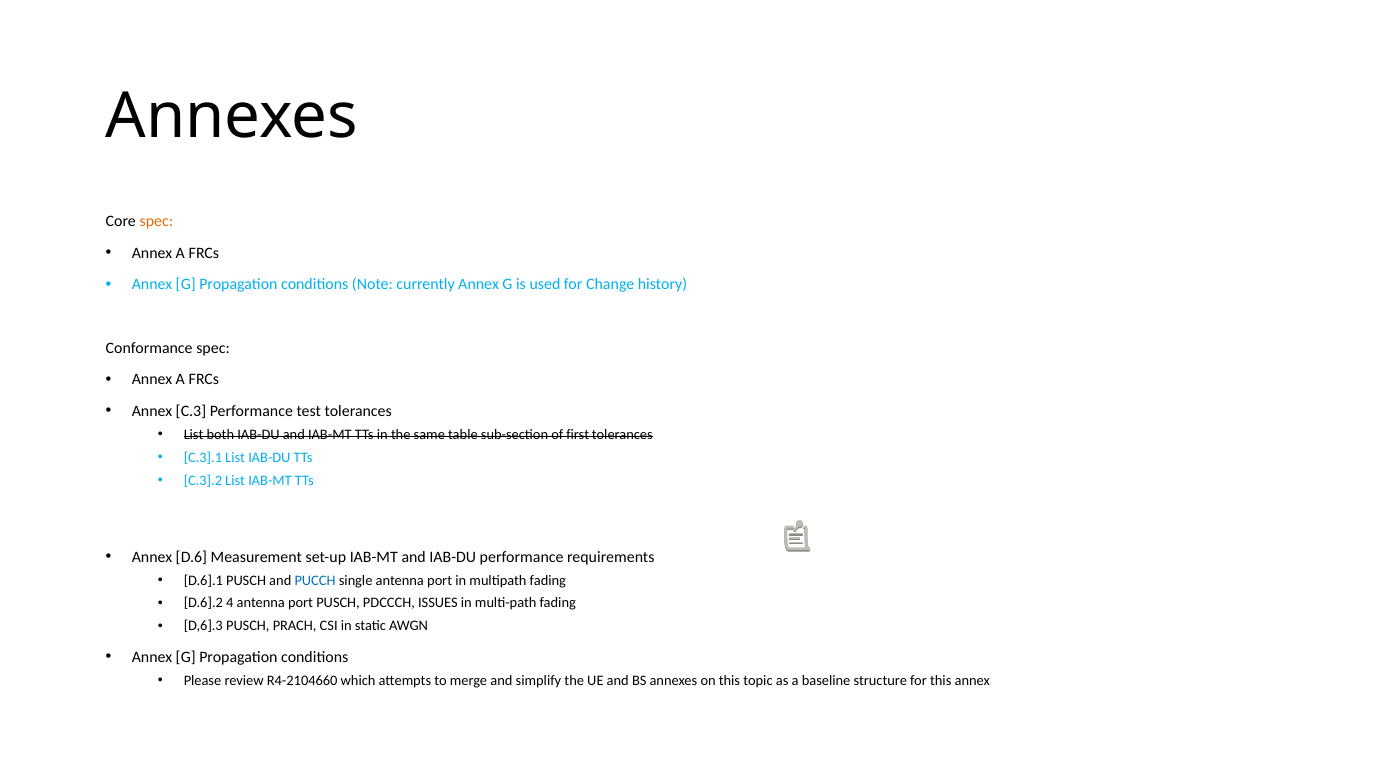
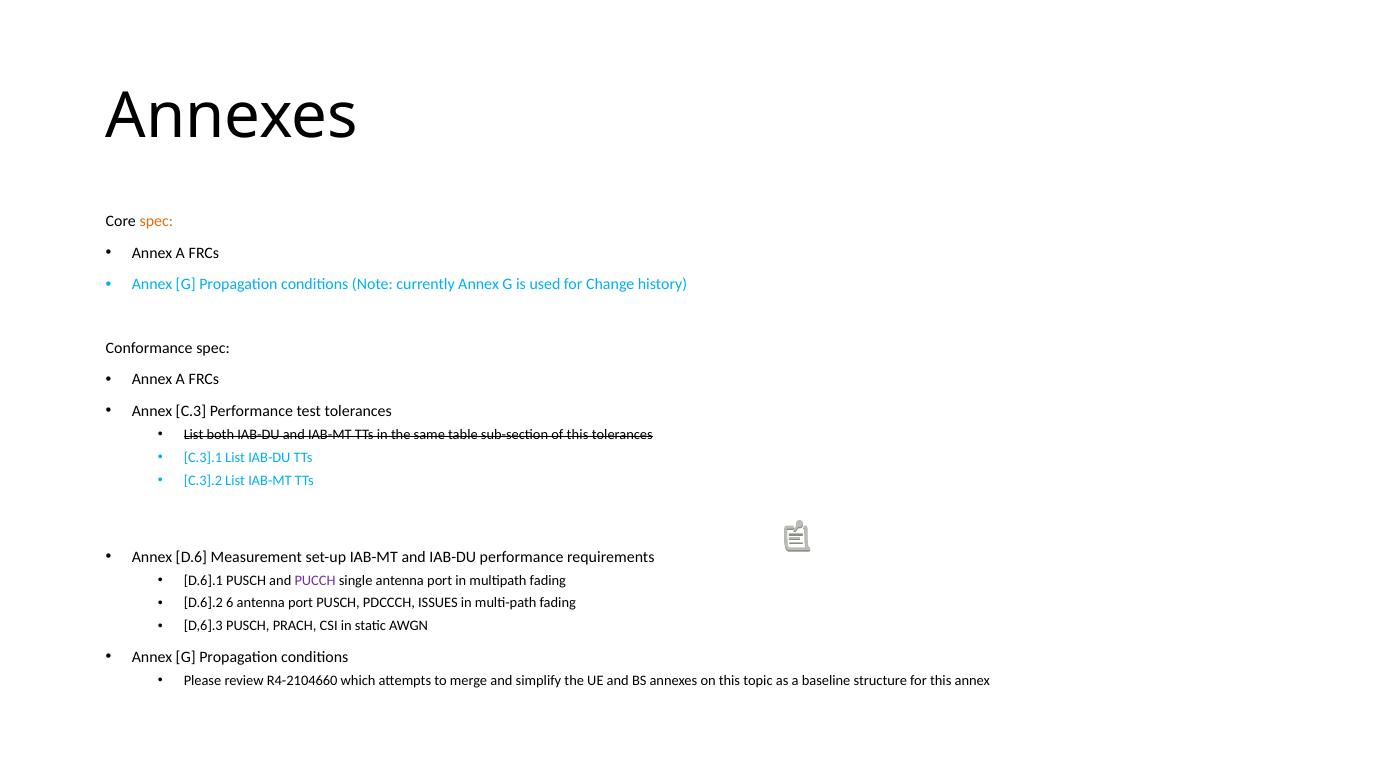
of first: first -> this
PUCCH colour: blue -> purple
4: 4 -> 6
